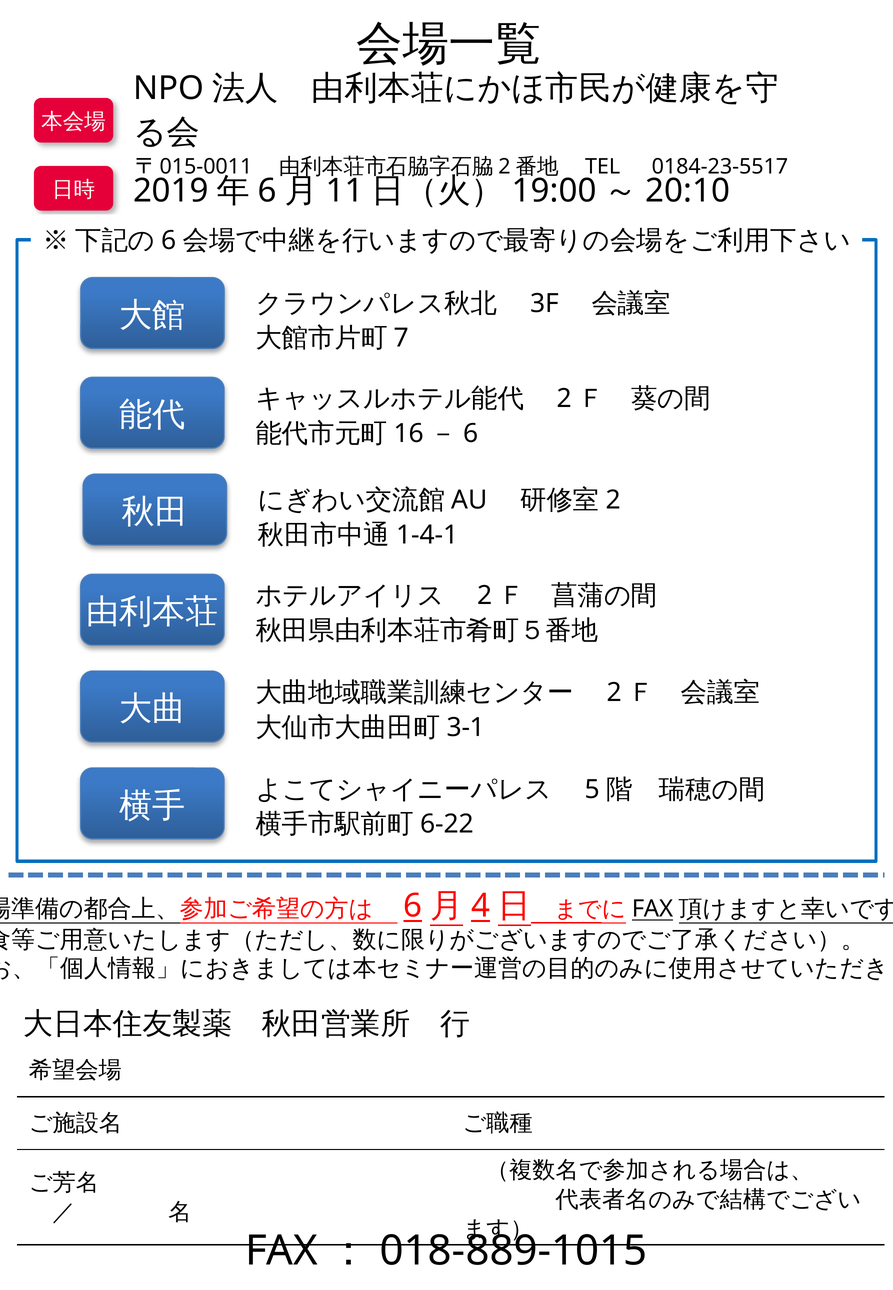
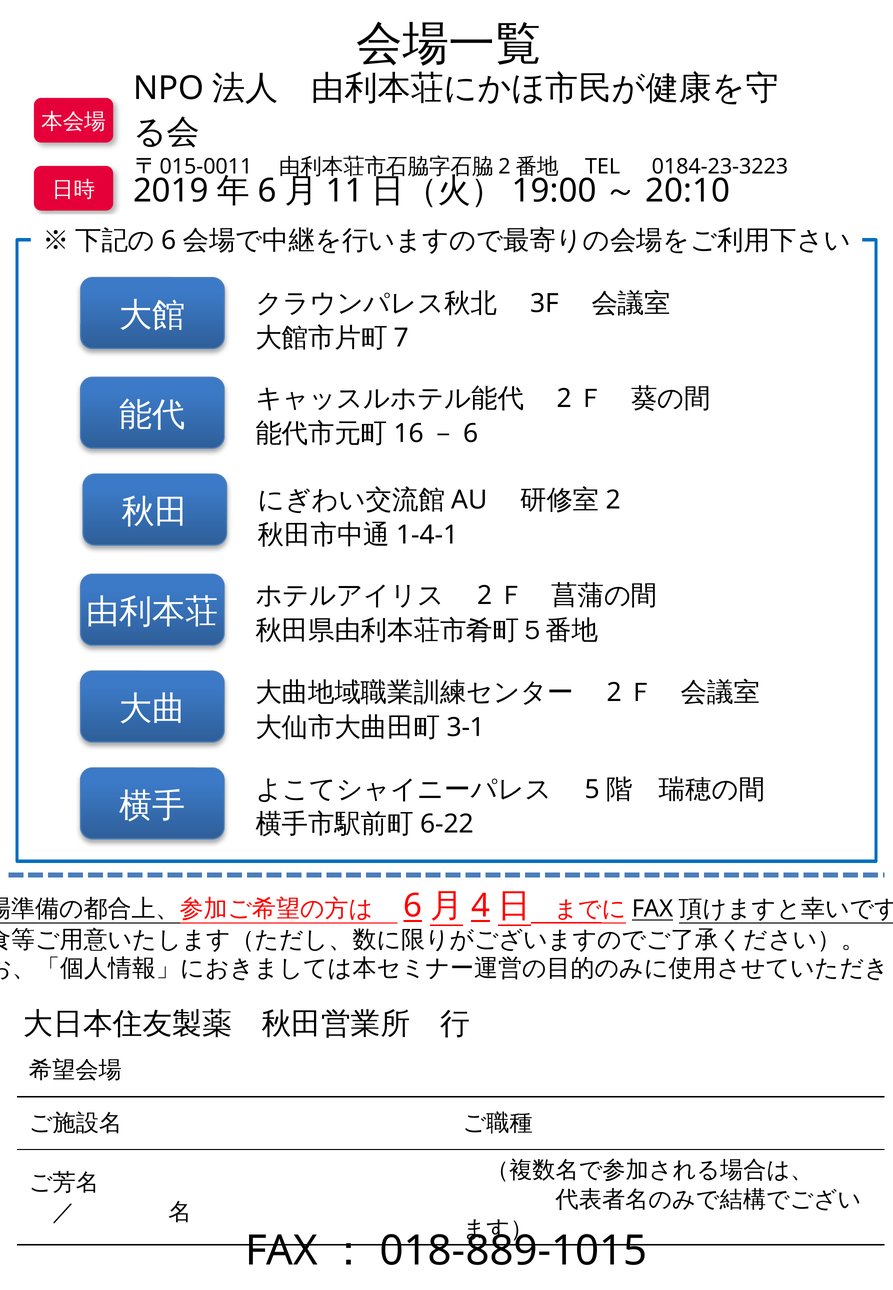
0184‐23-5517: 0184‐23-5517 -> 0184‐23-3223
